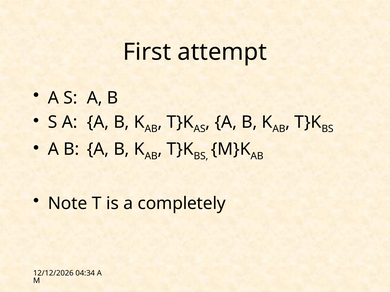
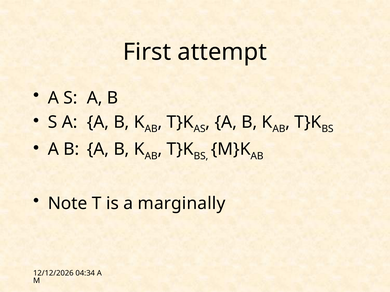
completely: completely -> marginally
